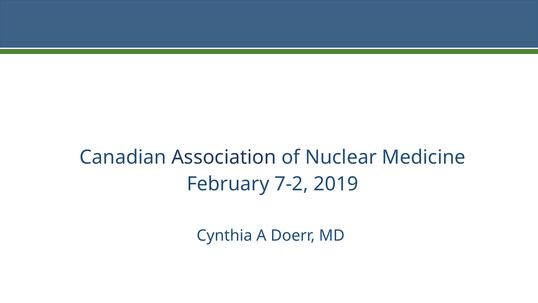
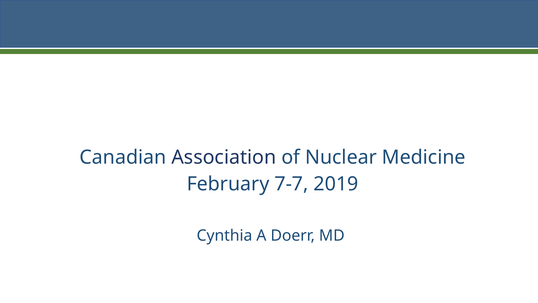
7-2: 7-2 -> 7-7
